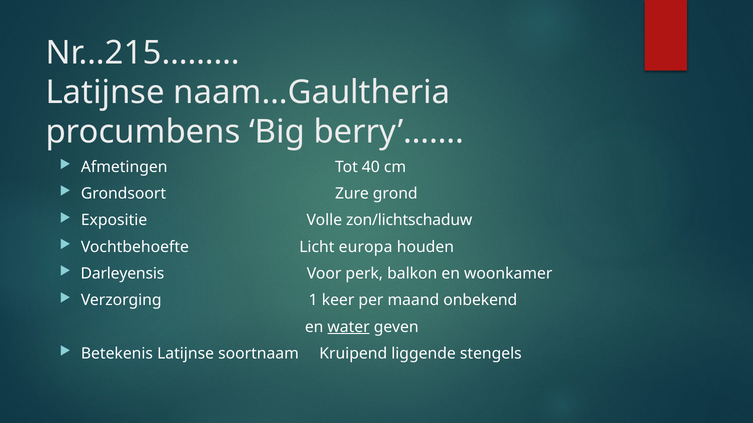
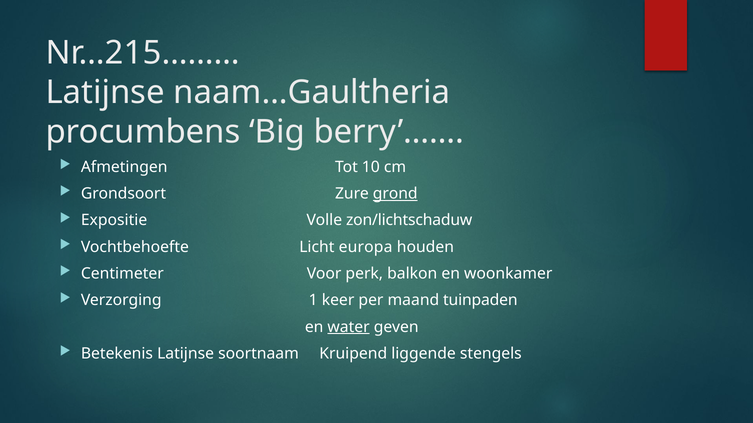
40: 40 -> 10
grond underline: none -> present
Darleyensis: Darleyensis -> Centimeter
onbekend: onbekend -> tuinpaden
